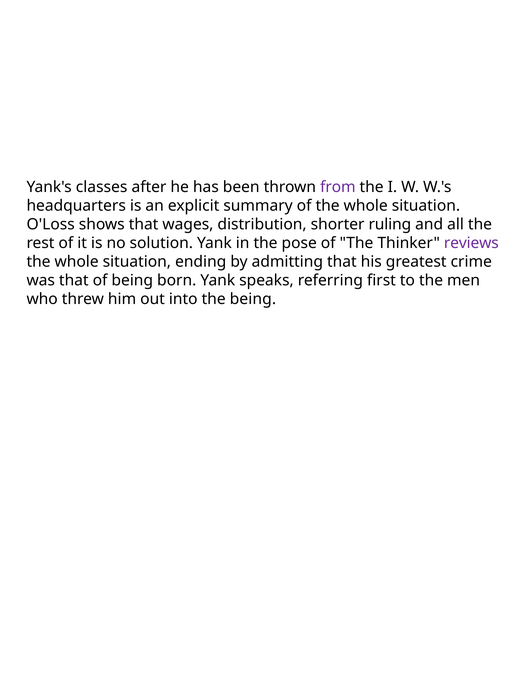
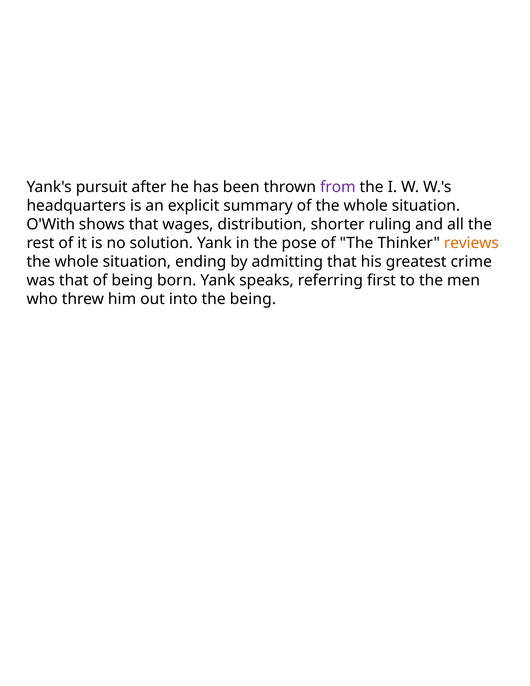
classes: classes -> pursuit
O'Loss: O'Loss -> O'With
reviews colour: purple -> orange
